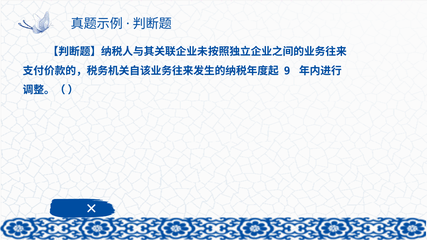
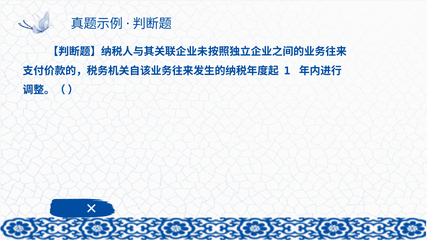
9: 9 -> 1
